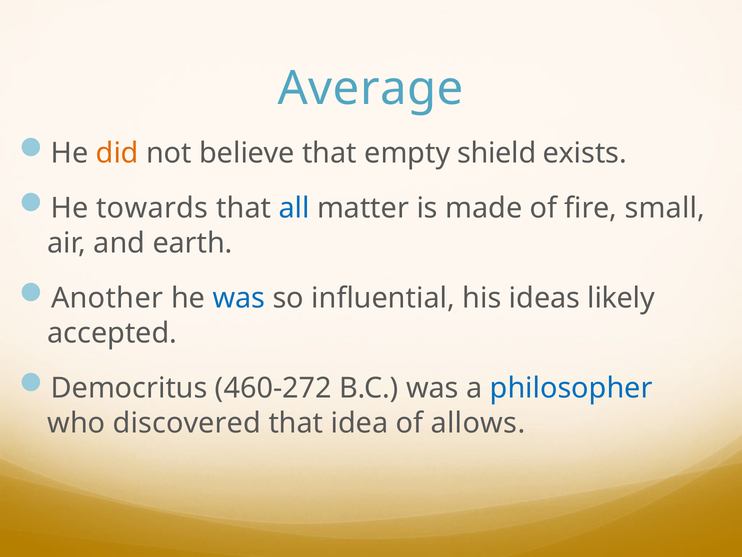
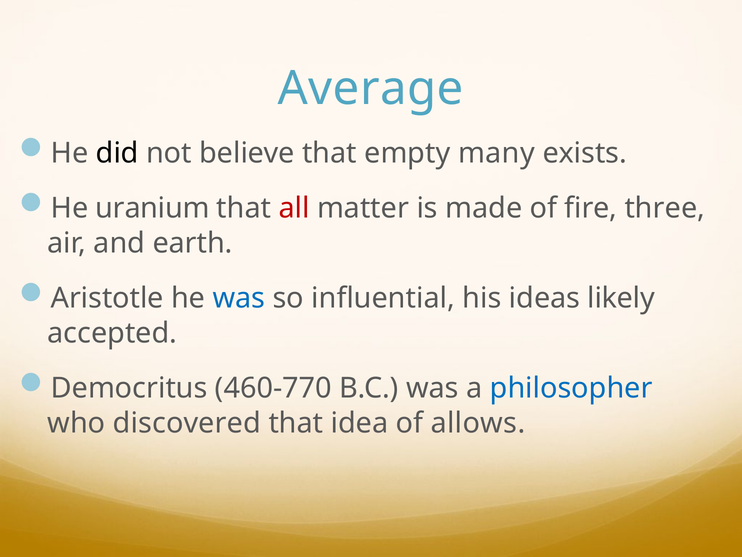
did colour: orange -> black
shield: shield -> many
towards: towards -> uranium
all colour: blue -> red
small: small -> three
Another: Another -> Aristotle
460-272: 460-272 -> 460-770
